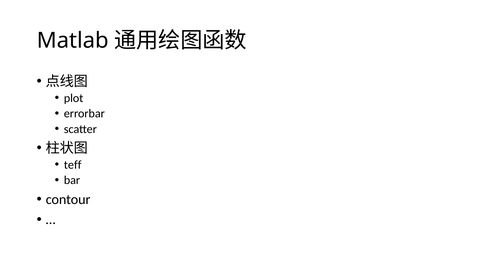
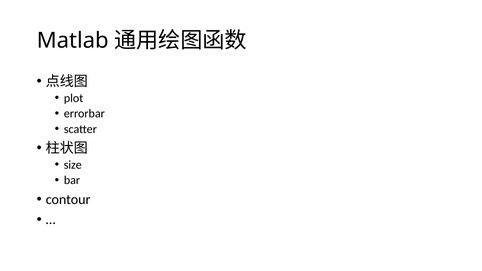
teff: teff -> size
